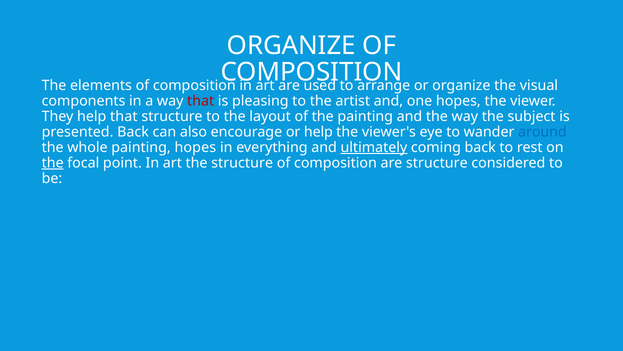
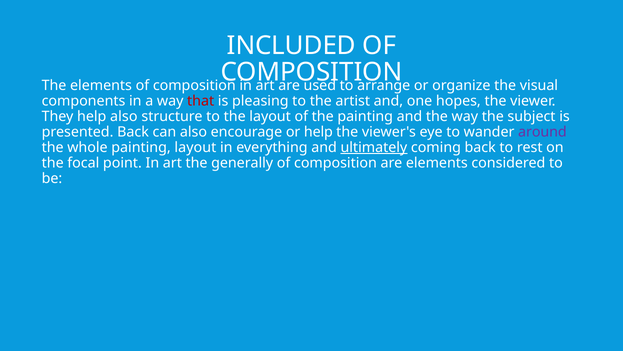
ORGANIZE at (291, 46): ORGANIZE -> INCLUDED
help that: that -> also
around colour: blue -> purple
painting hopes: hopes -> layout
the at (53, 163) underline: present -> none
the structure: structure -> generally
are structure: structure -> elements
